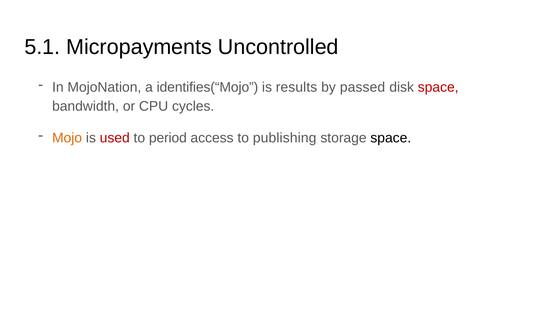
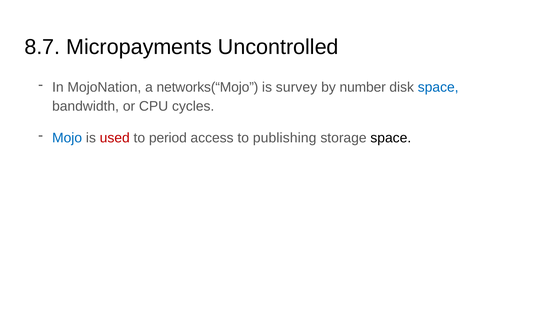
5.1: 5.1 -> 8.7
identifies(“Mojo: identifies(“Mojo -> networks(“Mojo
results: results -> survey
passed: passed -> number
space at (438, 87) colour: red -> blue
Mojo colour: orange -> blue
